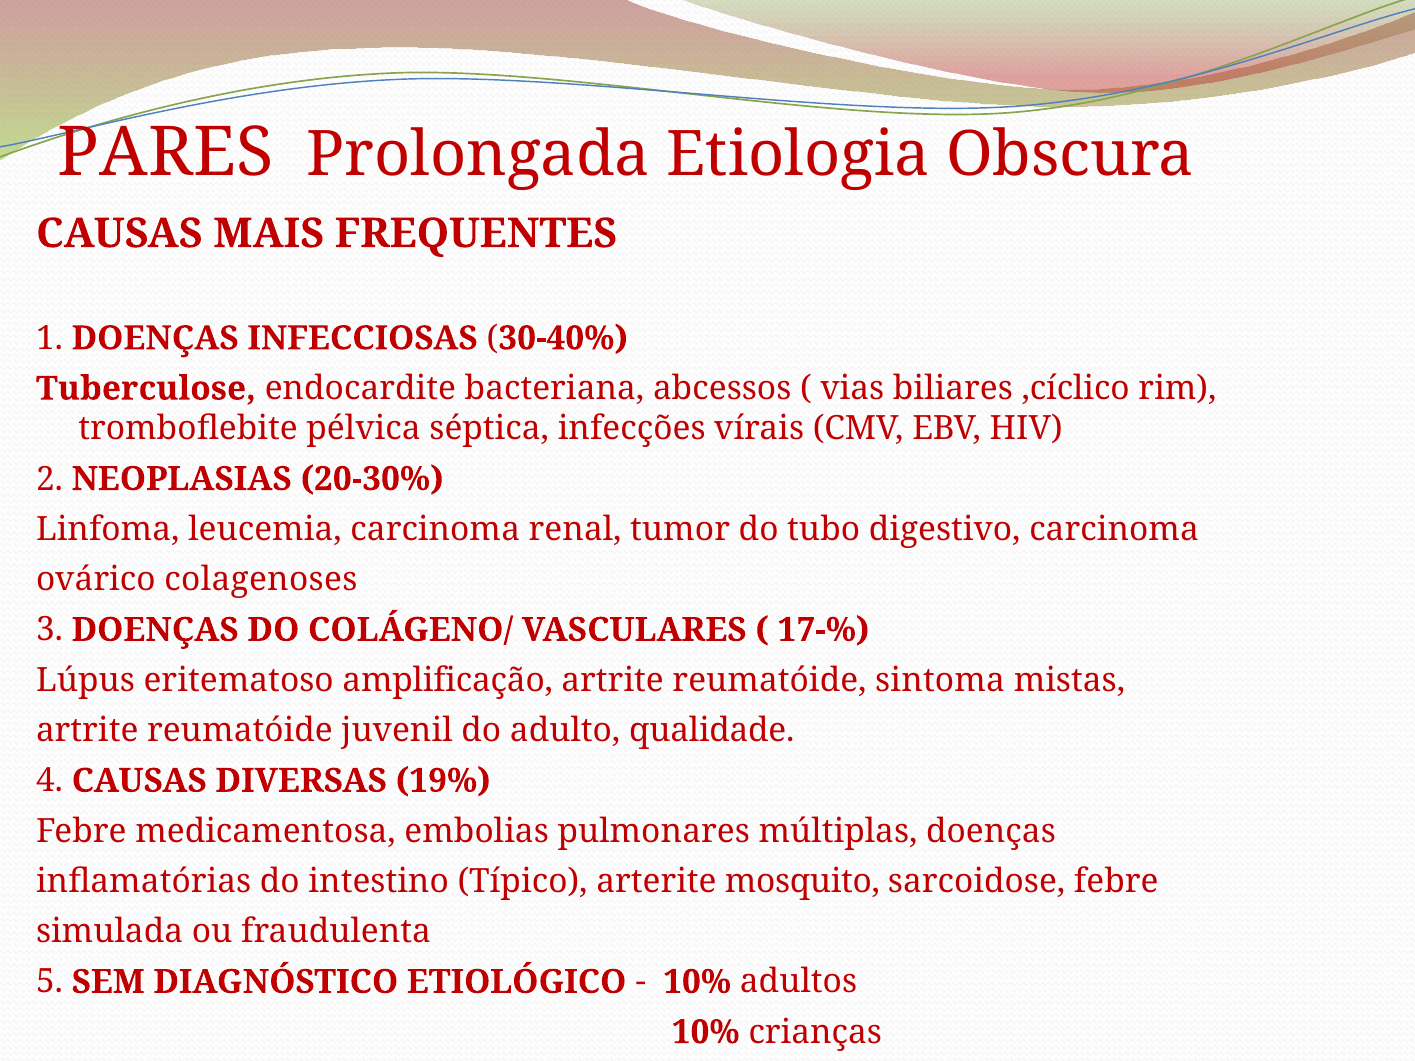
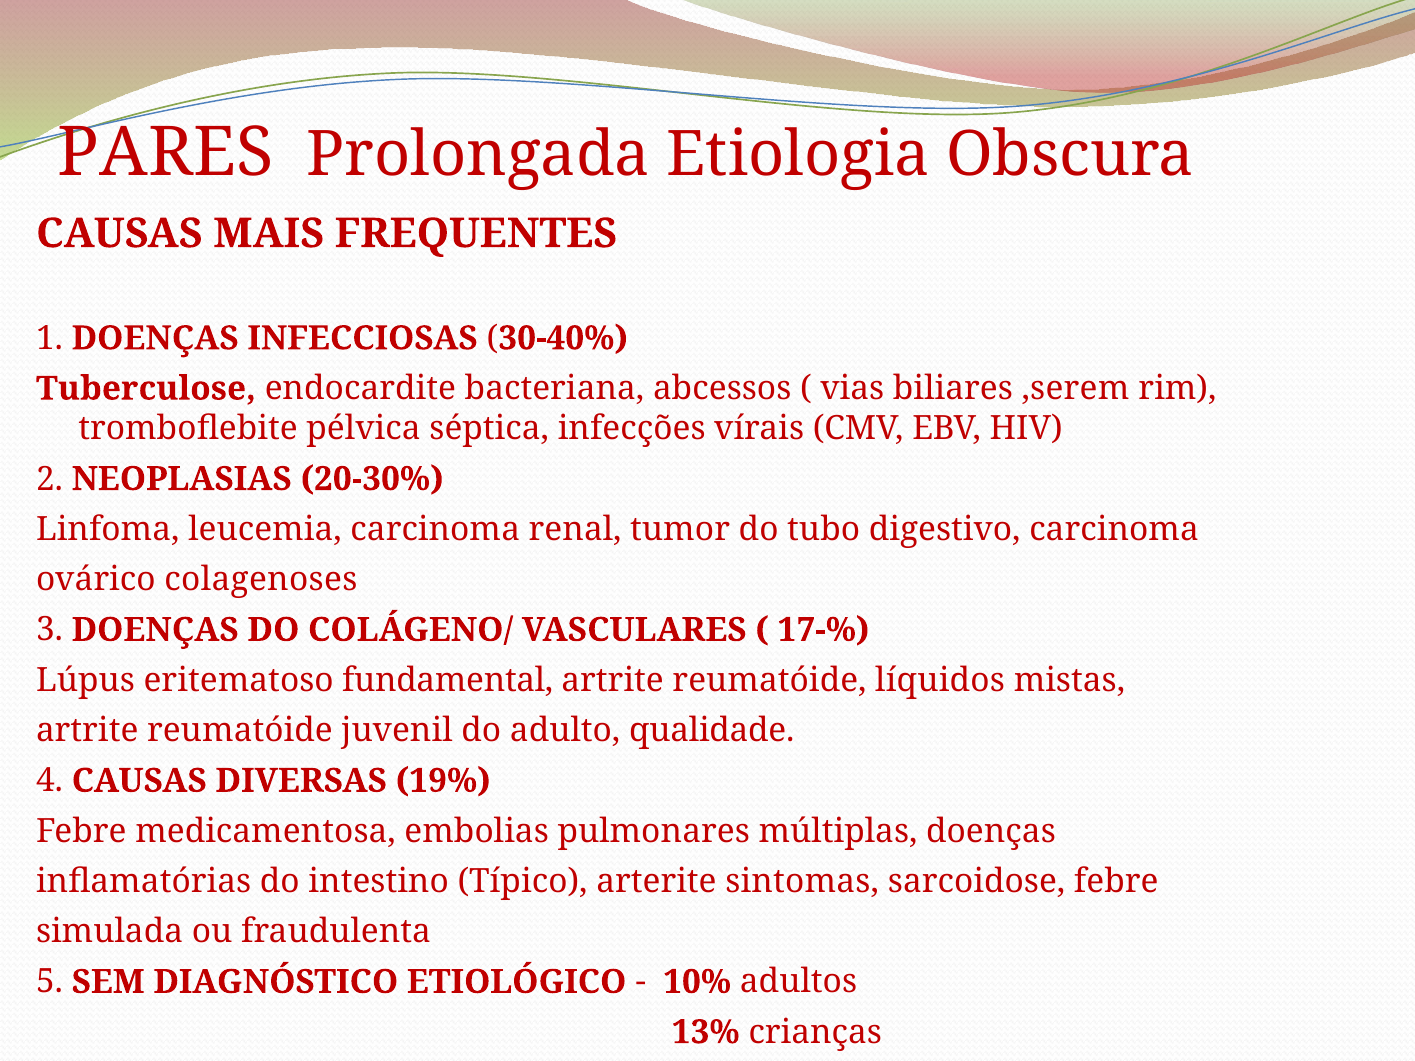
,cíclico: ,cíclico -> ,serem
amplificação: amplificação -> fundamental
sintoma: sintoma -> líquidos
mosquito: mosquito -> sintomas
10% at (706, 1032): 10% -> 13%
